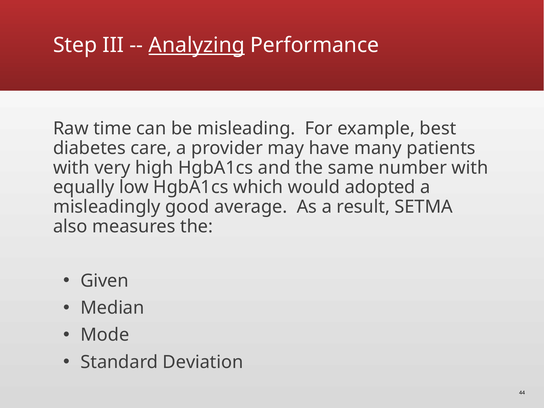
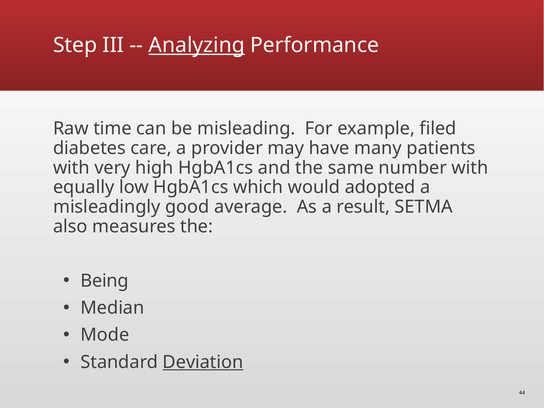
best: best -> filed
Given: Given -> Being
Deviation underline: none -> present
